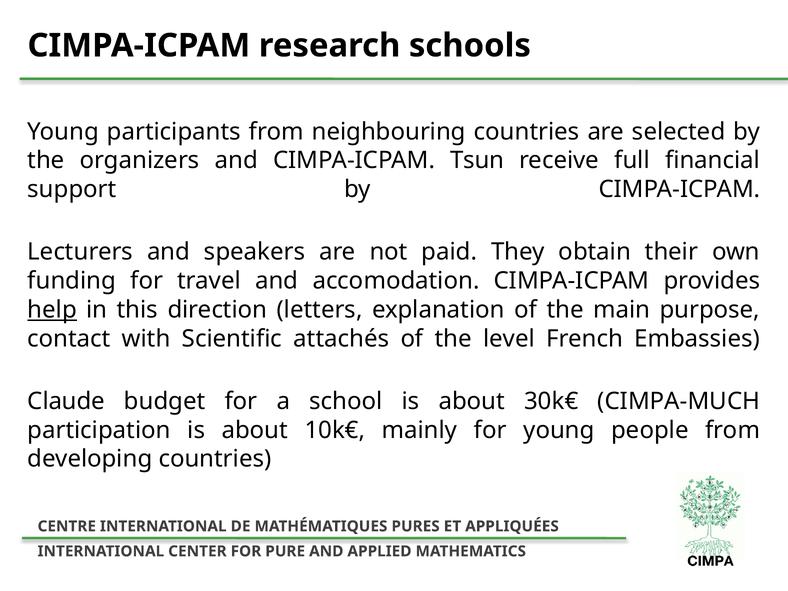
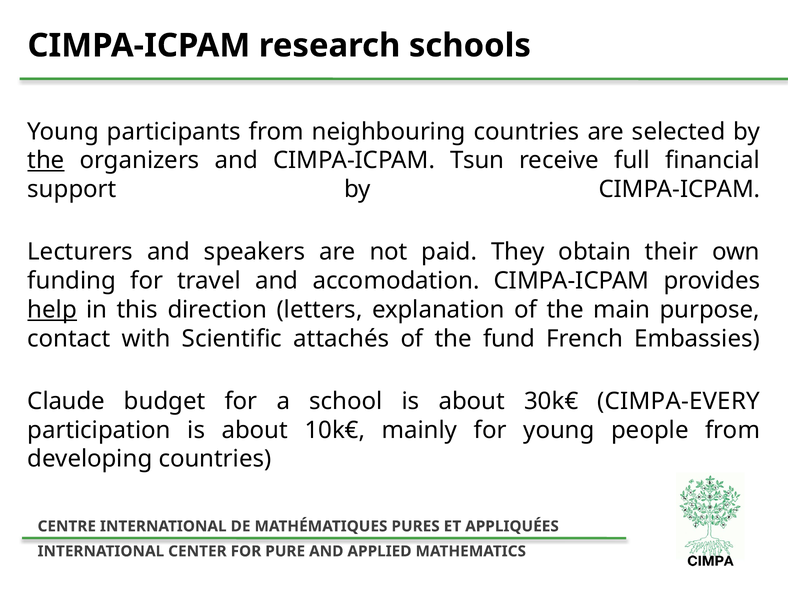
the at (46, 161) underline: none -> present
level: level -> fund
CIMPA-MUCH: CIMPA-MUCH -> CIMPA-EVERY
